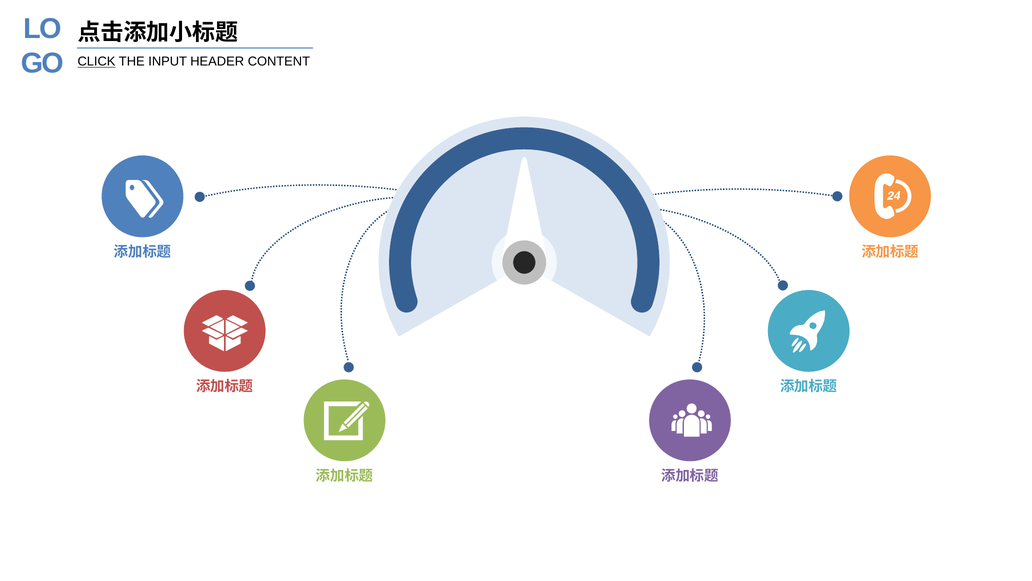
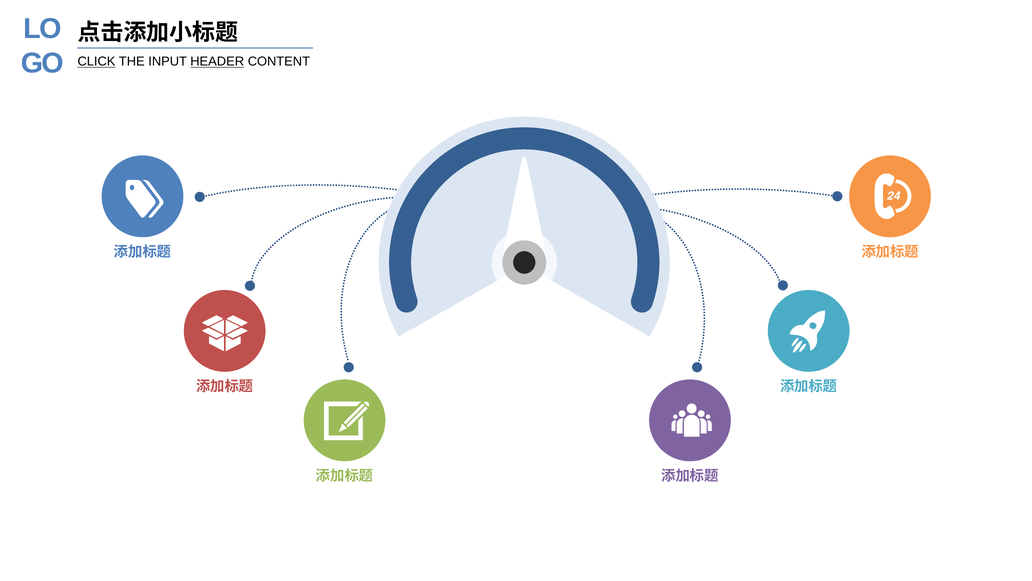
HEADER underline: none -> present
